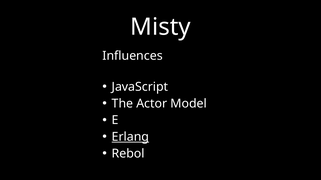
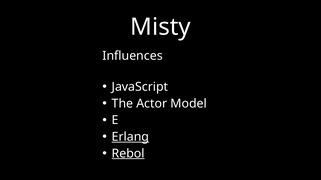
Rebol underline: none -> present
